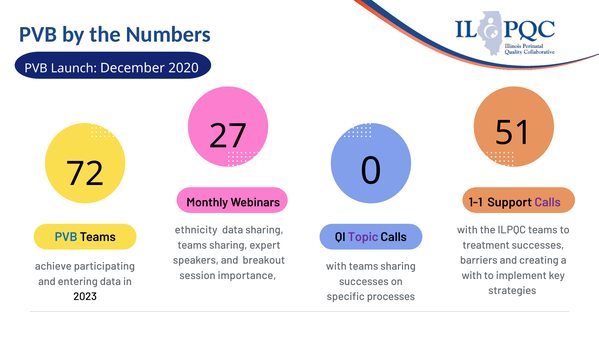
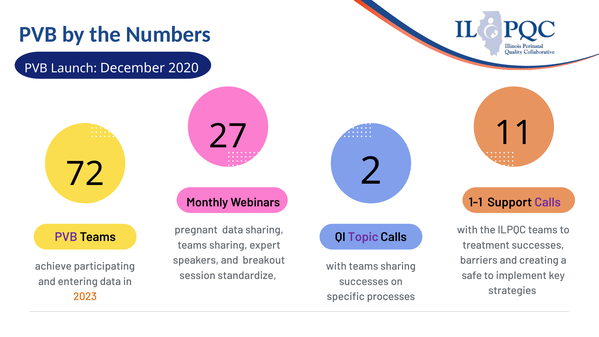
51: 51 -> 11
0: 0 -> 2
ethnicity: ethnicity -> pregnant
PVB at (66, 237) colour: blue -> purple
importance: importance -> standardize
with at (472, 275): with -> safe
2023 colour: black -> orange
